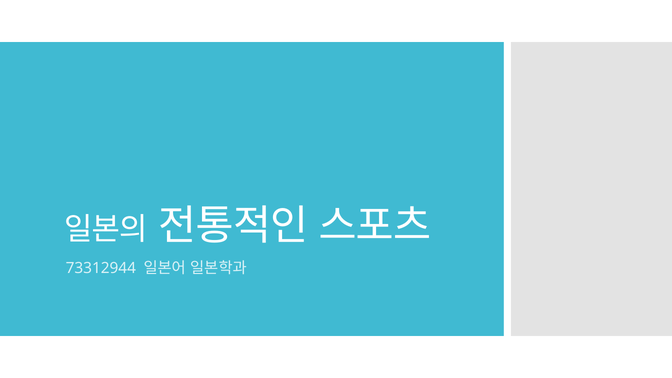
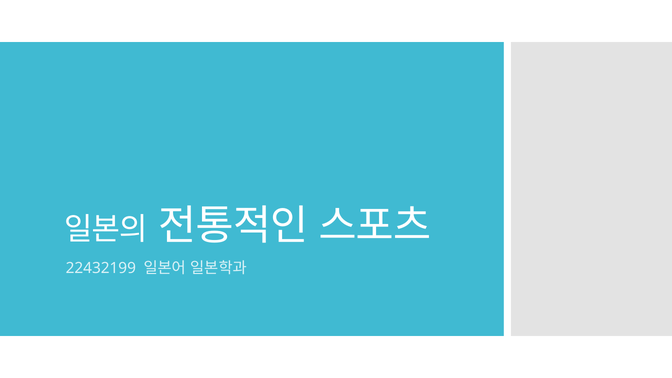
73312944: 73312944 -> 22432199
